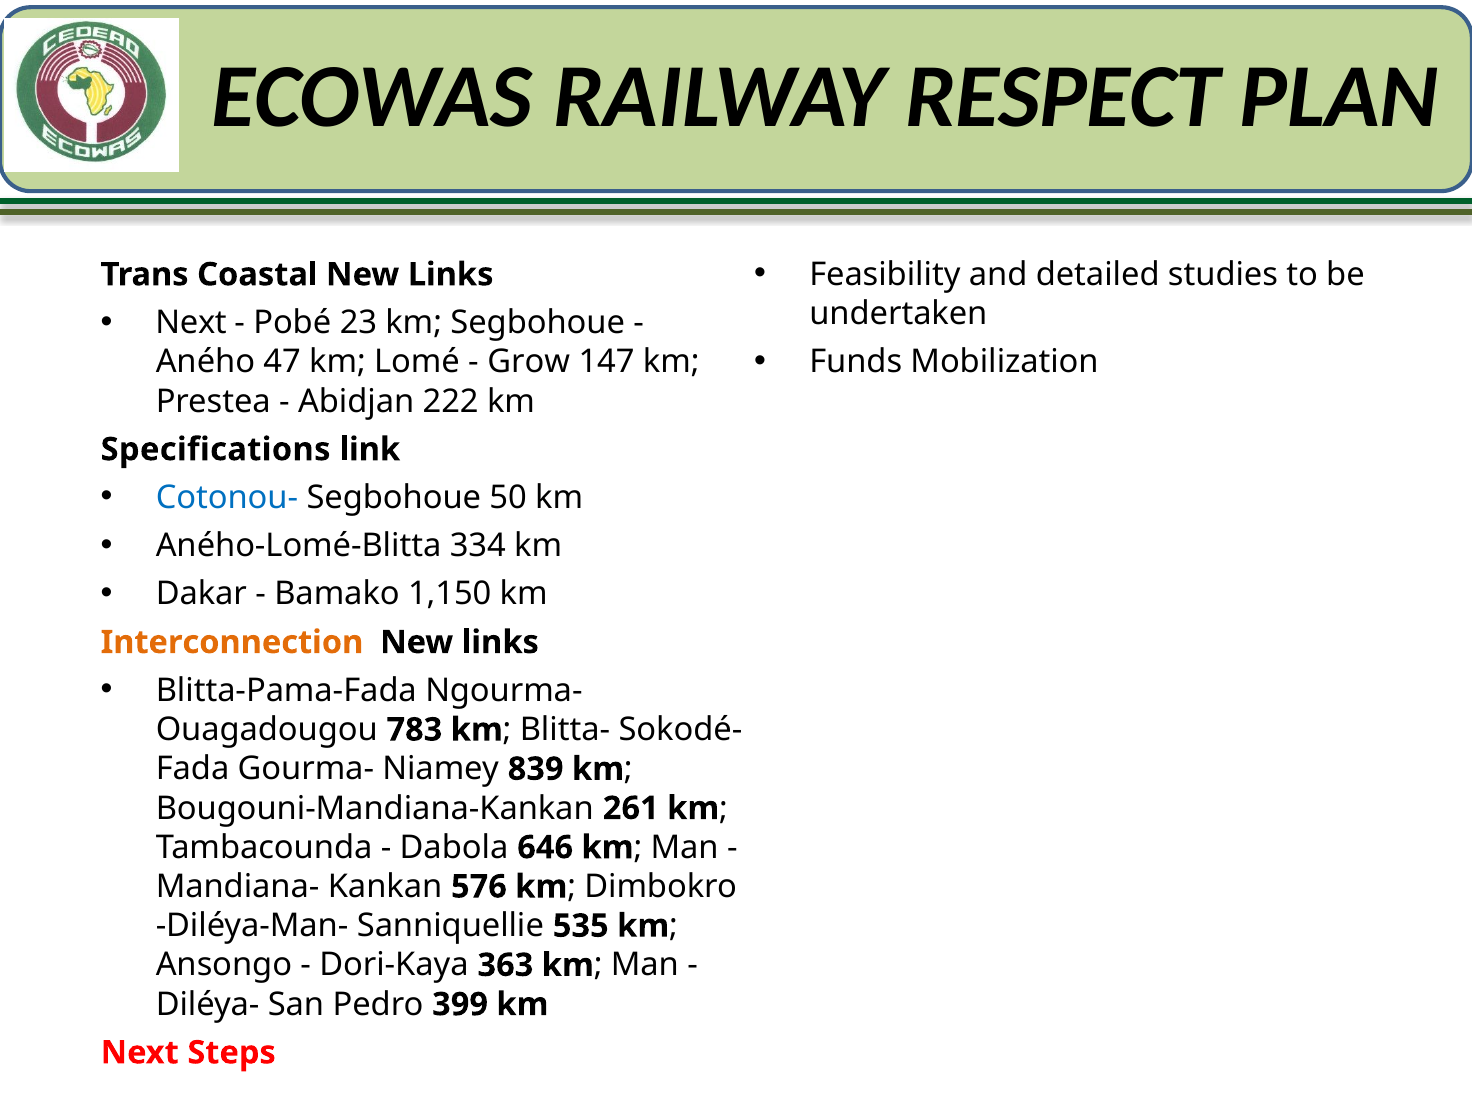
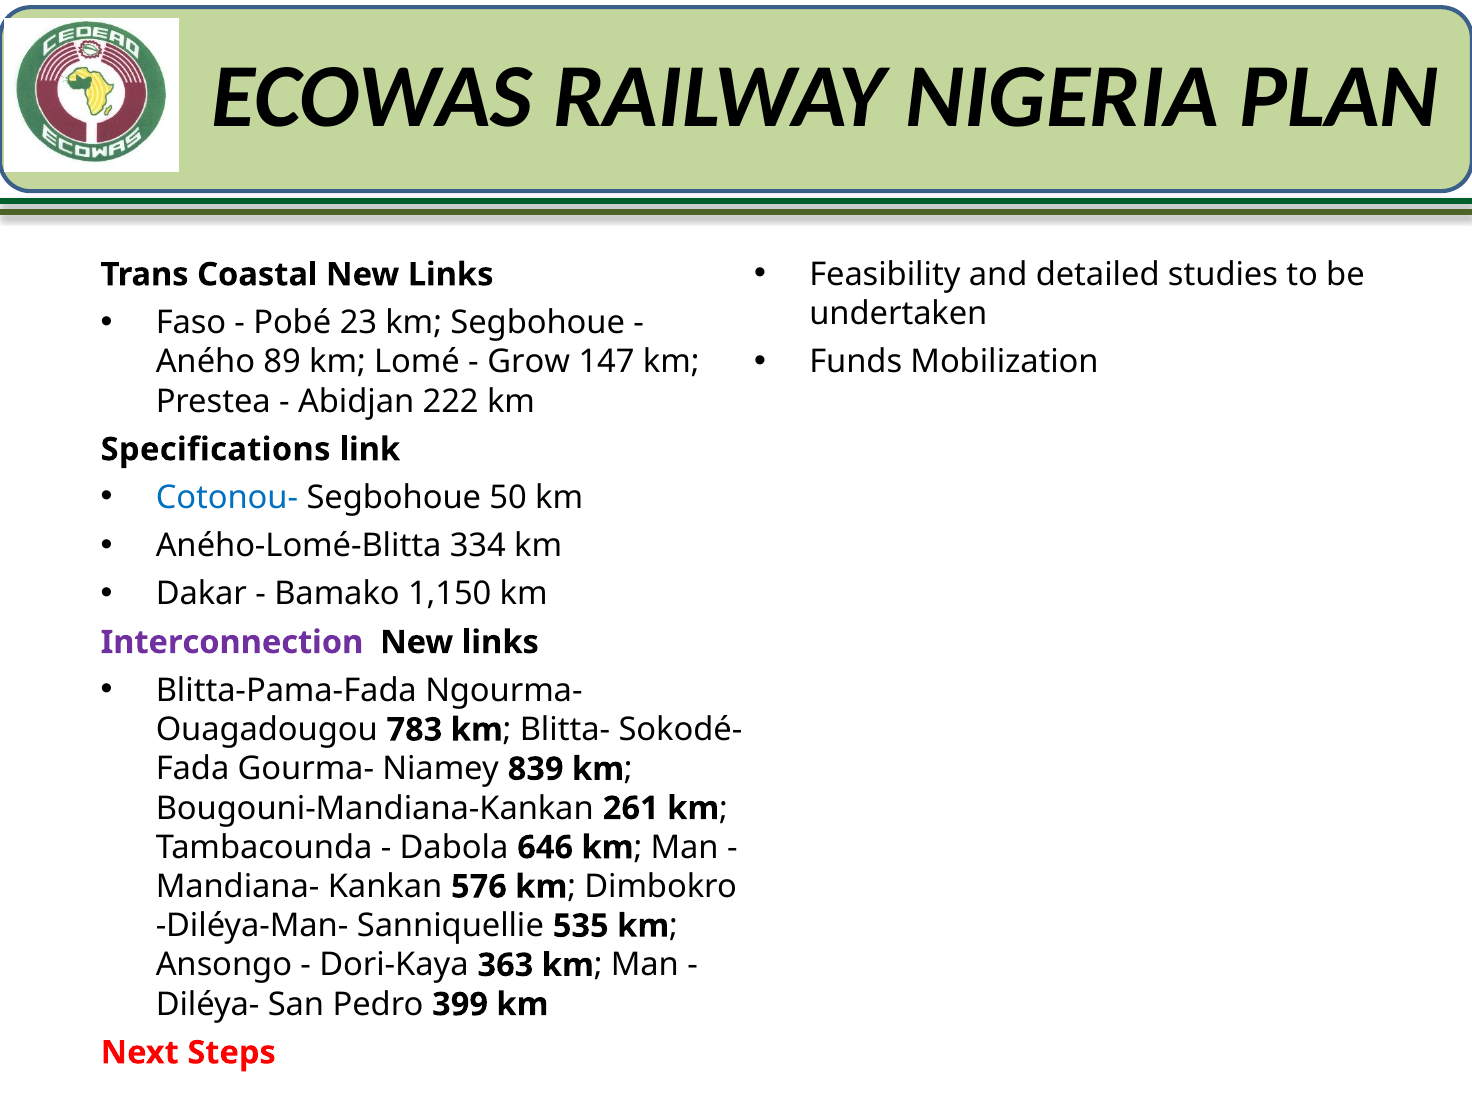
RESPECT: RESPECT -> NIGERIA
Next at (191, 323): Next -> Faso
47: 47 -> 89
Interconnection colour: orange -> purple
